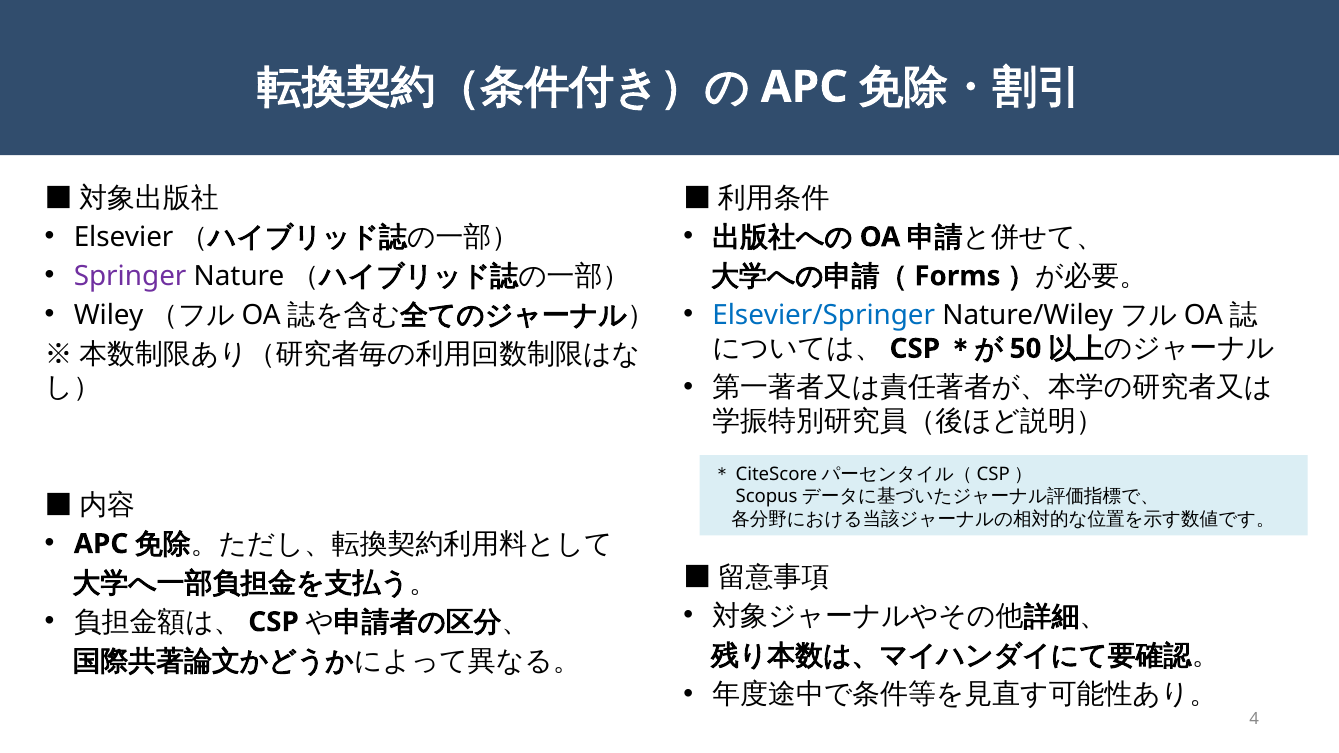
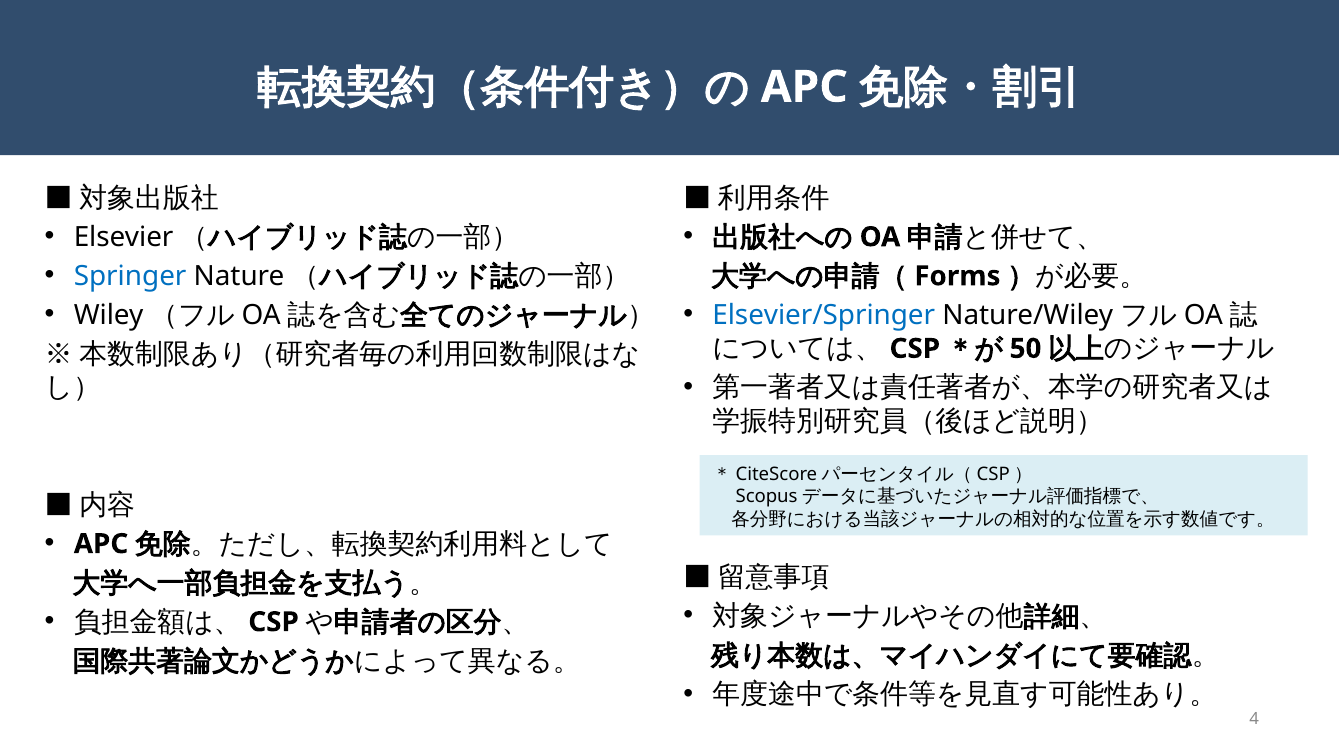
Springer colour: purple -> blue
